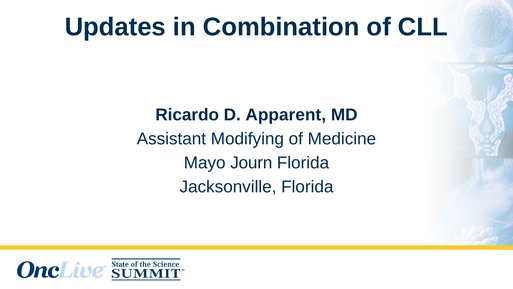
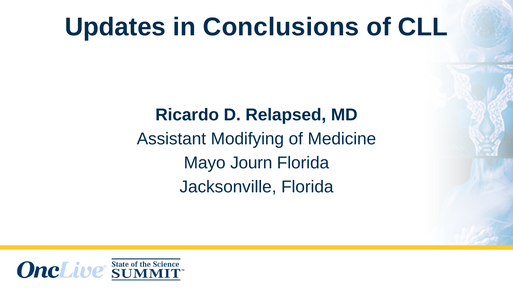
Combination: Combination -> Conclusions
Apparent: Apparent -> Relapsed
